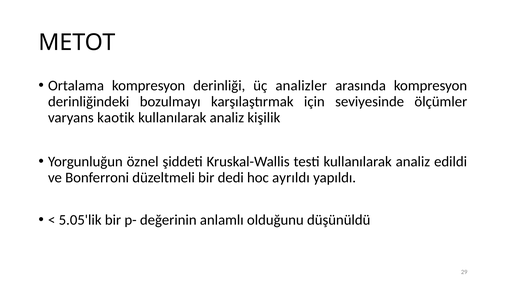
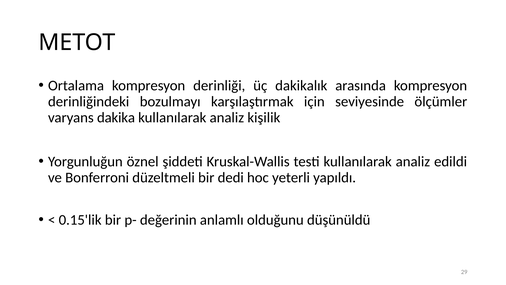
analizler: analizler -> dakikalık
kaotik: kaotik -> dakika
ayrıldı: ayrıldı -> yeterli
5.05'lik: 5.05'lik -> 0.15'lik
